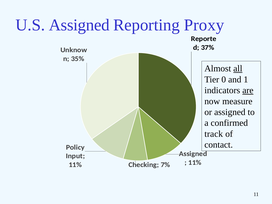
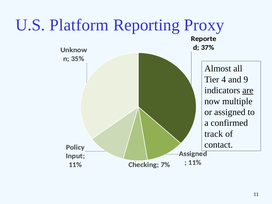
U.S Assigned: Assigned -> Platform
all underline: present -> none
0: 0 -> 4
1: 1 -> 9
measure: measure -> multiple
